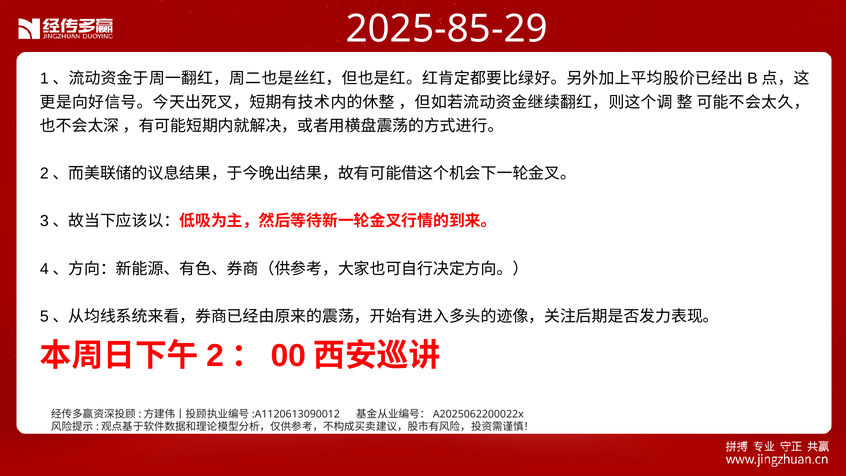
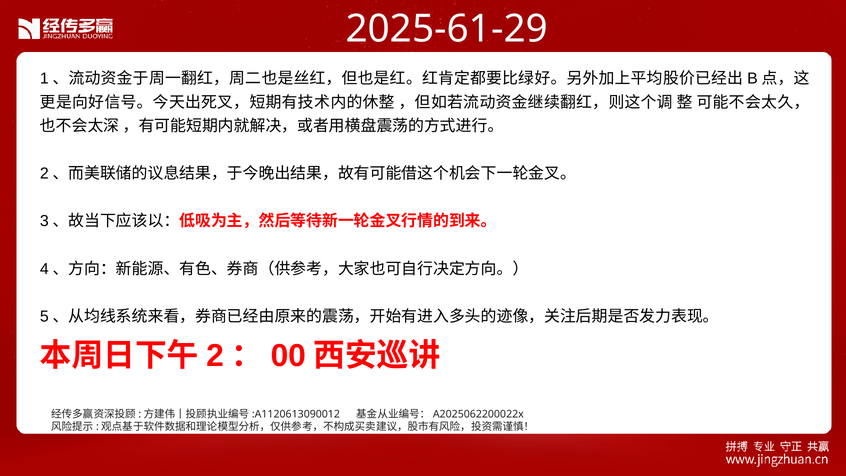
2025-85-29: 2025-85-29 -> 2025-61-29
